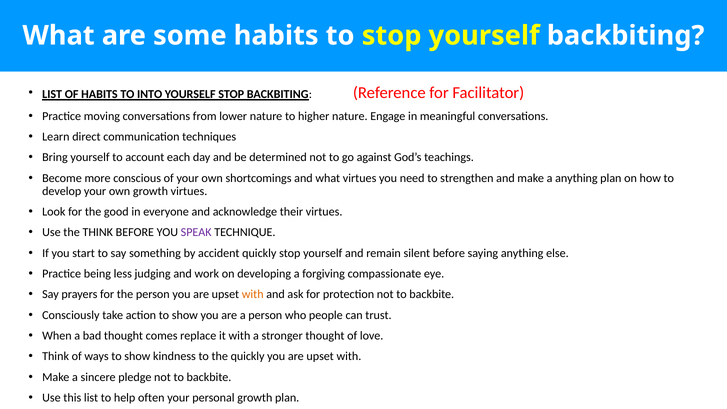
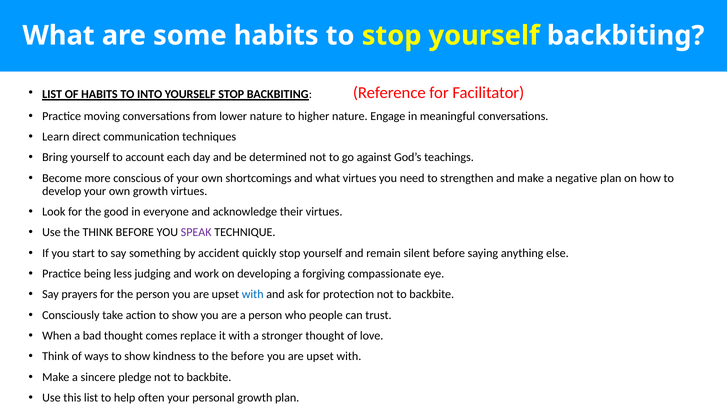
a anything: anything -> negative
with at (253, 294) colour: orange -> blue
the quickly: quickly -> before
